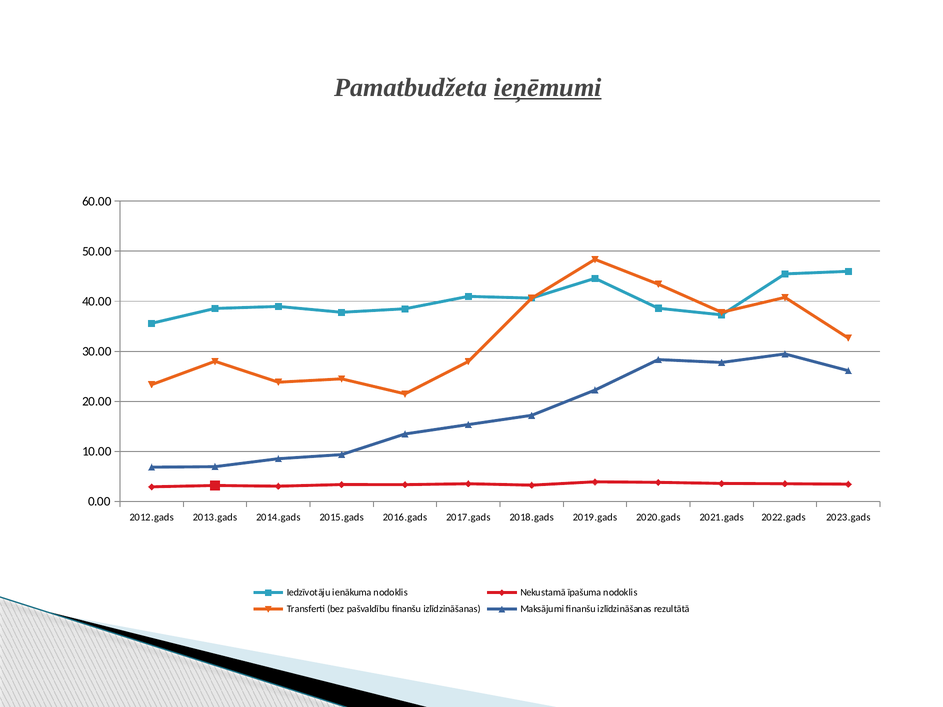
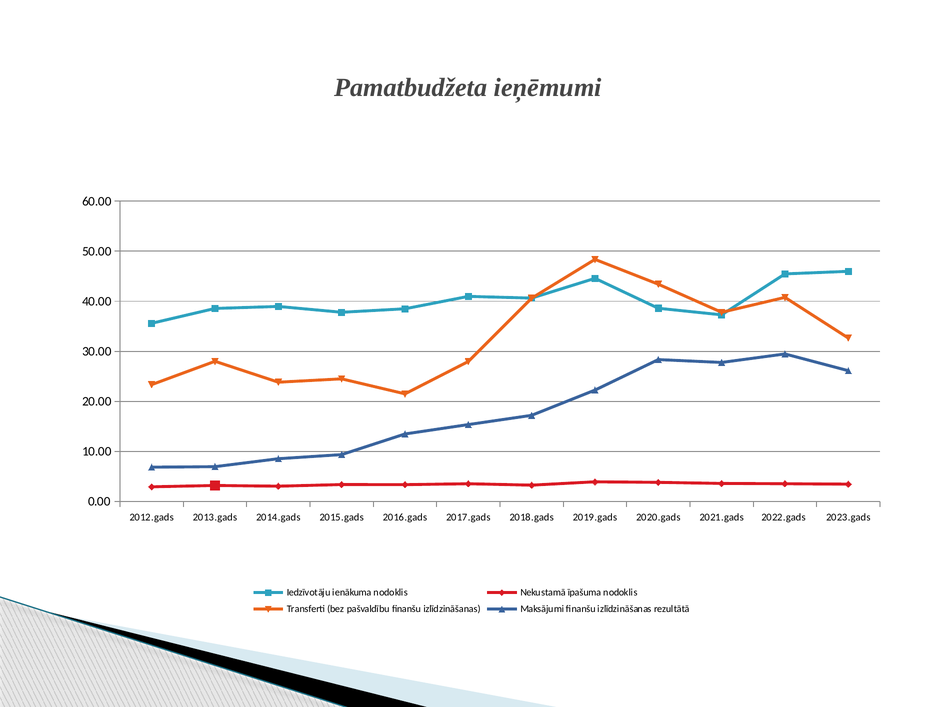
ieņēmumi underline: present -> none
